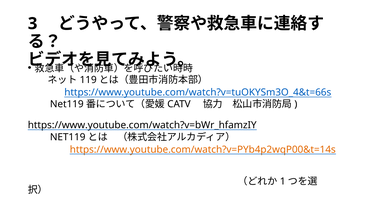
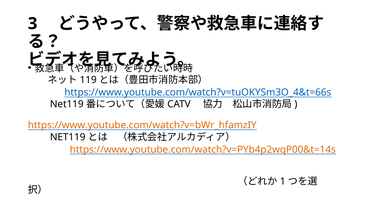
https://www.youtube.com/watch?v=bWr_hfamzIY colour: black -> orange
